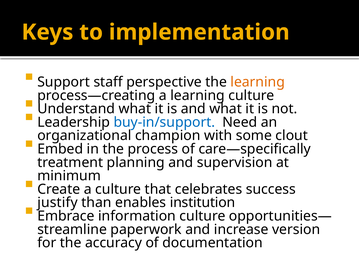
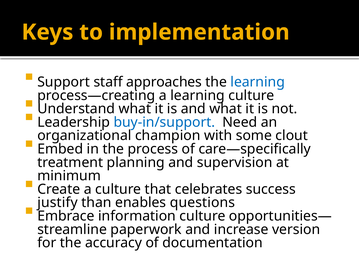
perspective: perspective -> approaches
learning at (258, 82) colour: orange -> blue
institution: institution -> questions
